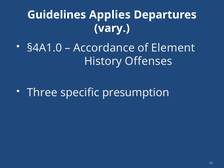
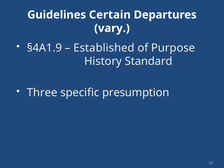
Applies: Applies -> Certain
§4A1.0: §4A1.0 -> §4A1.9
Accordance: Accordance -> Established
Element: Element -> Purpose
Offenses: Offenses -> Standard
